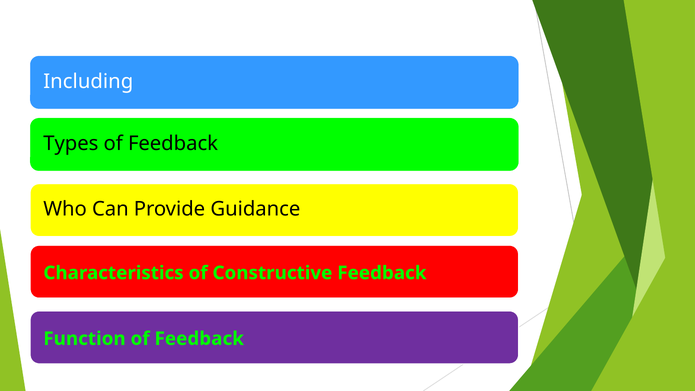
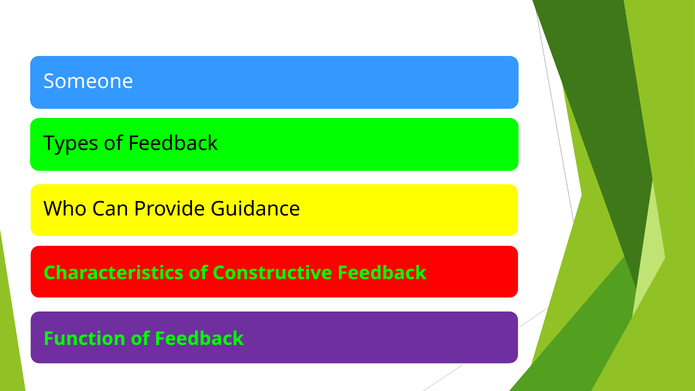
Including: Including -> Someone
